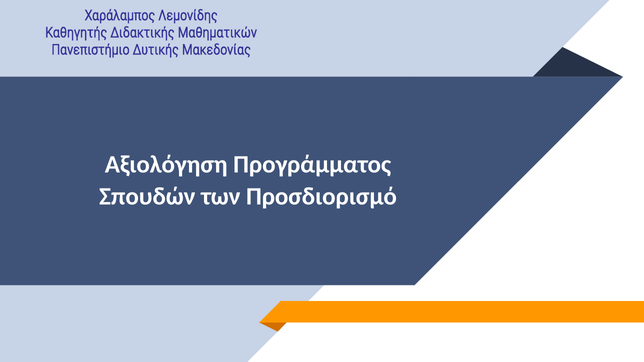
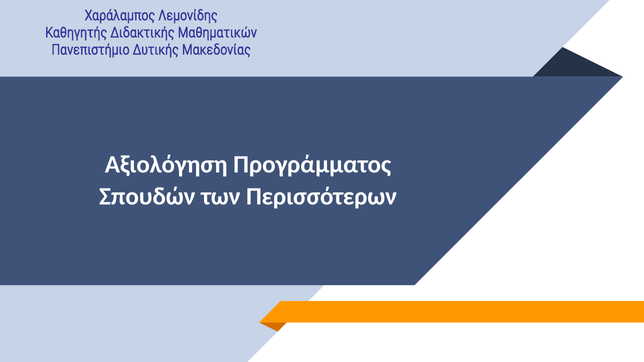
Προσδιορισμό: Προσδιορισμό -> Περισσότερων
